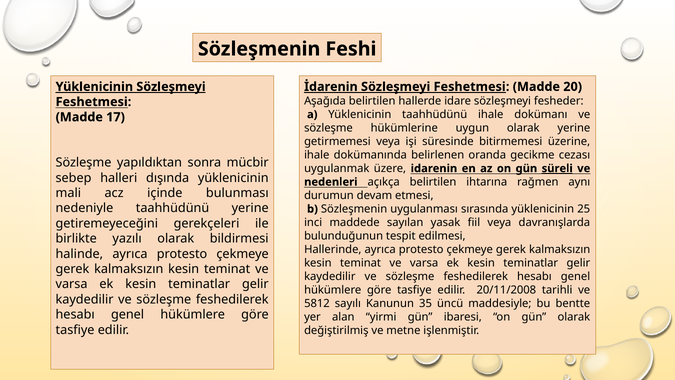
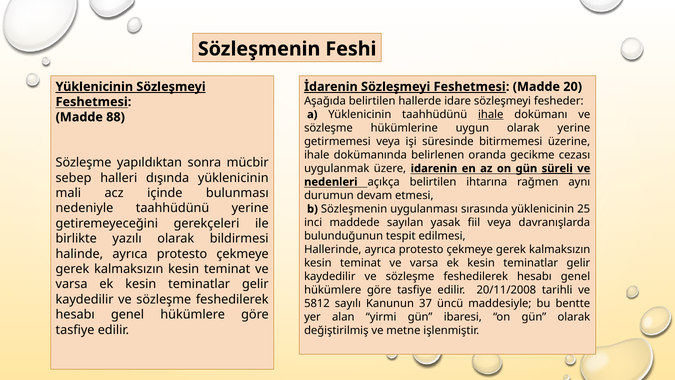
ihale at (491, 114) underline: none -> present
17: 17 -> 88
35: 35 -> 37
